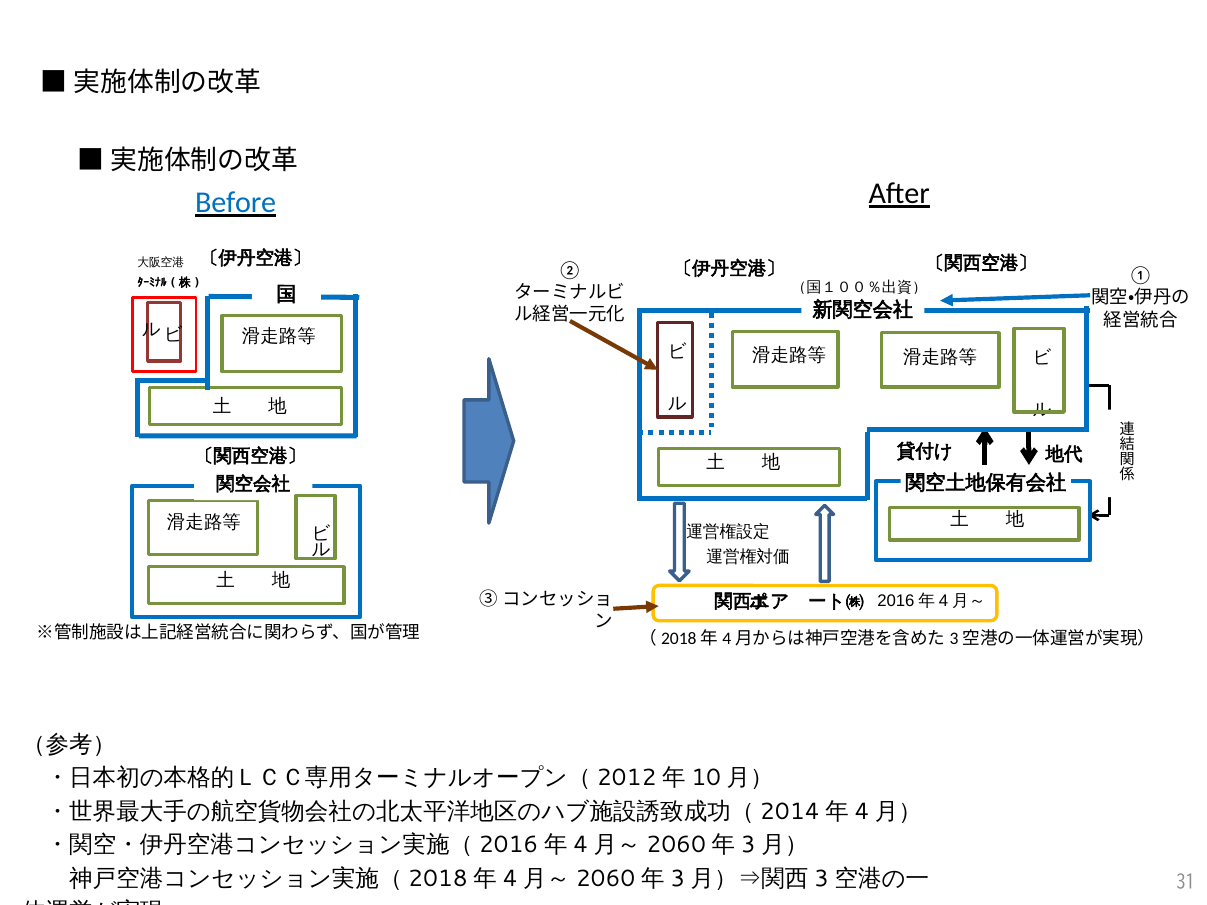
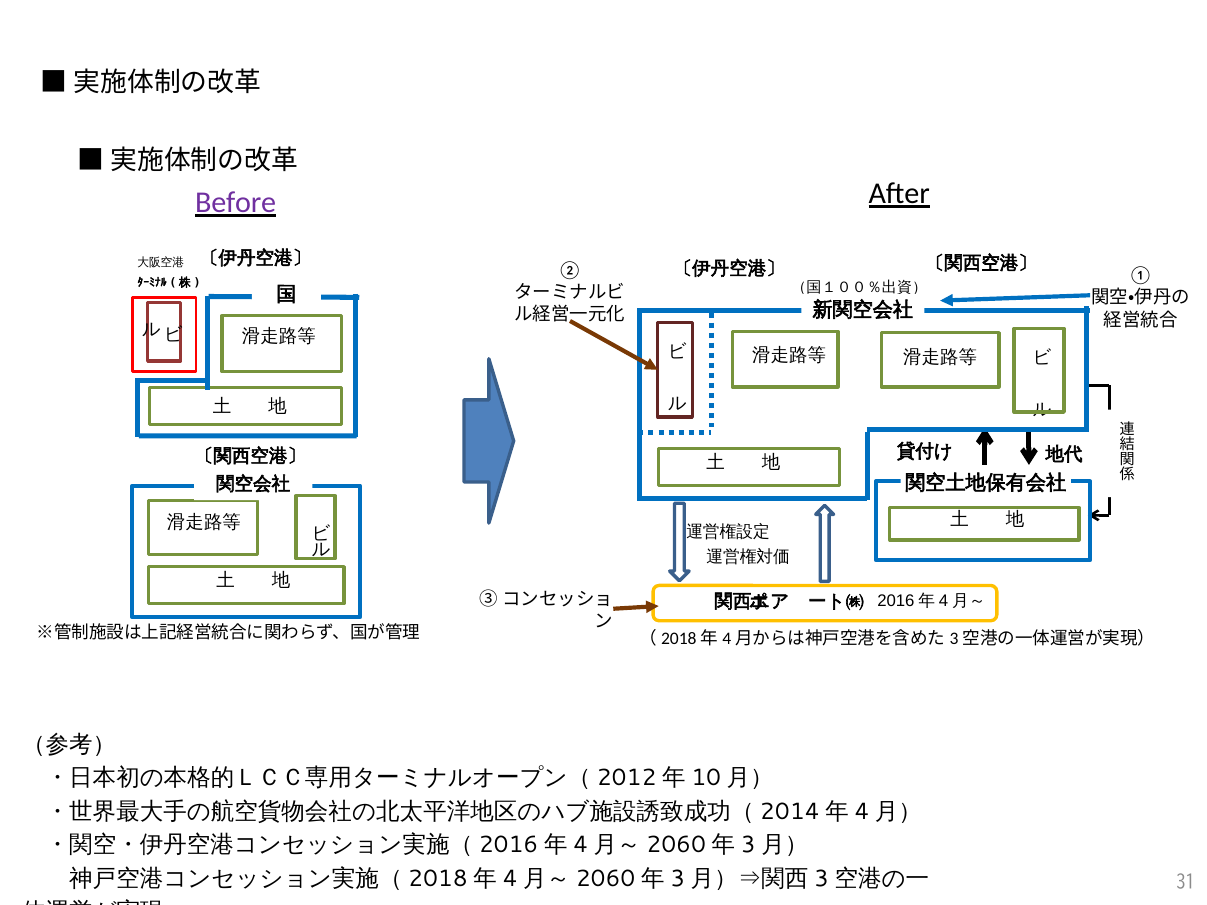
Before colour: blue -> purple
